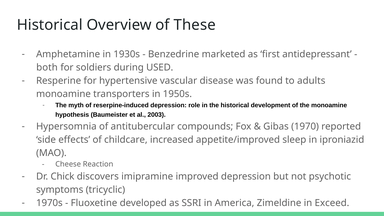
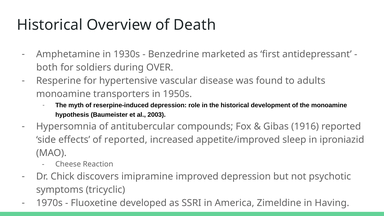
These: These -> Death
USED: USED -> OVER
1970: 1970 -> 1916
of childcare: childcare -> reported
Exceed: Exceed -> Having
